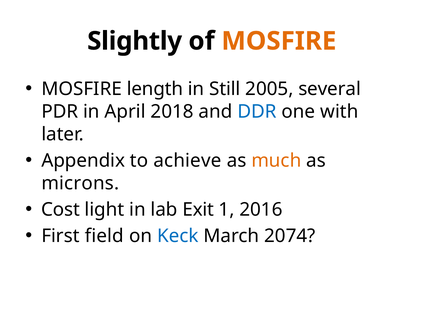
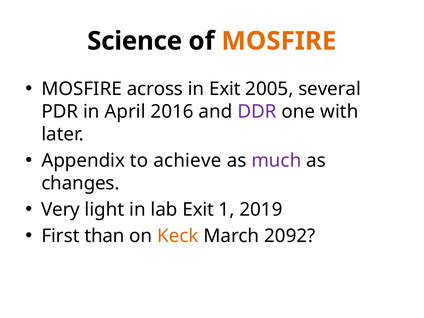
Slightly: Slightly -> Science
length: length -> across
in Still: Still -> Exit
2018: 2018 -> 2016
DDR colour: blue -> purple
much colour: orange -> purple
microns: microns -> changes
Cost: Cost -> Very
2016: 2016 -> 2019
field: field -> than
Keck colour: blue -> orange
2074: 2074 -> 2092
